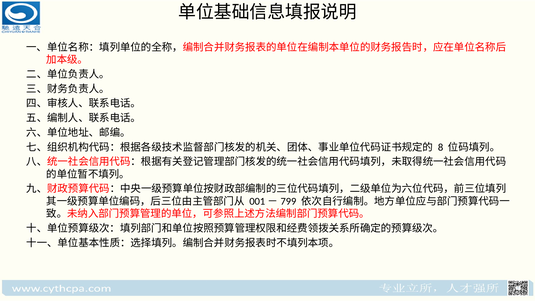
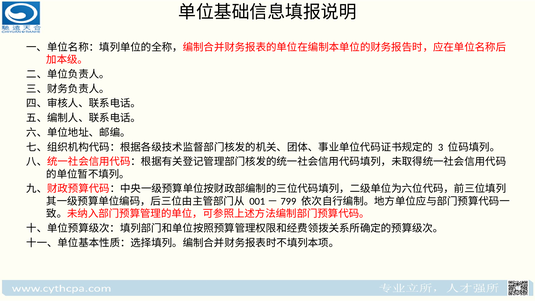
8: 8 -> 3
